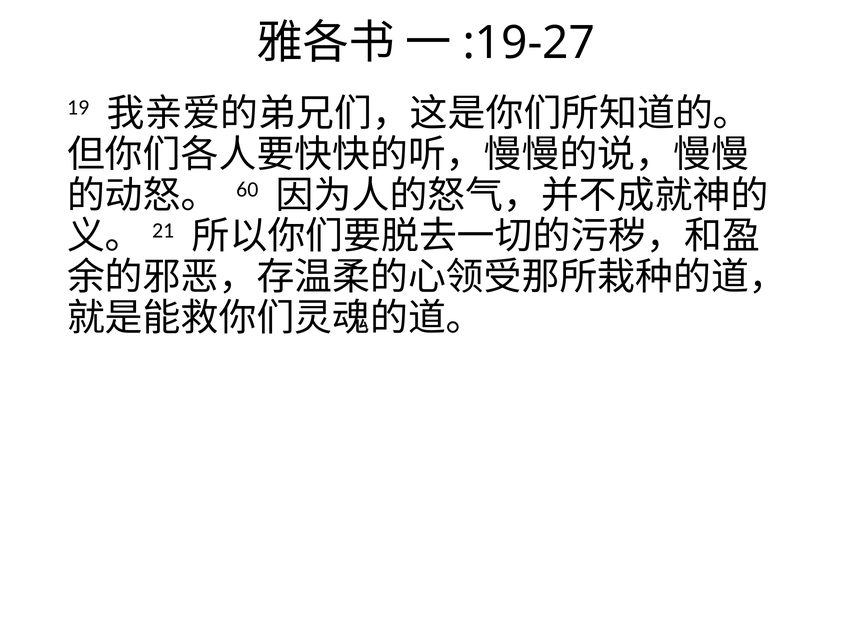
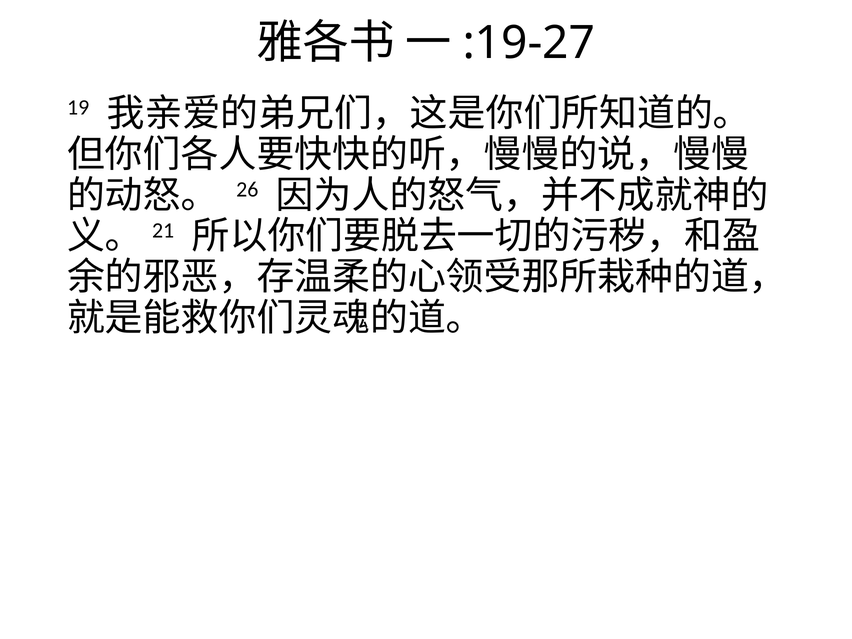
60: 60 -> 26
